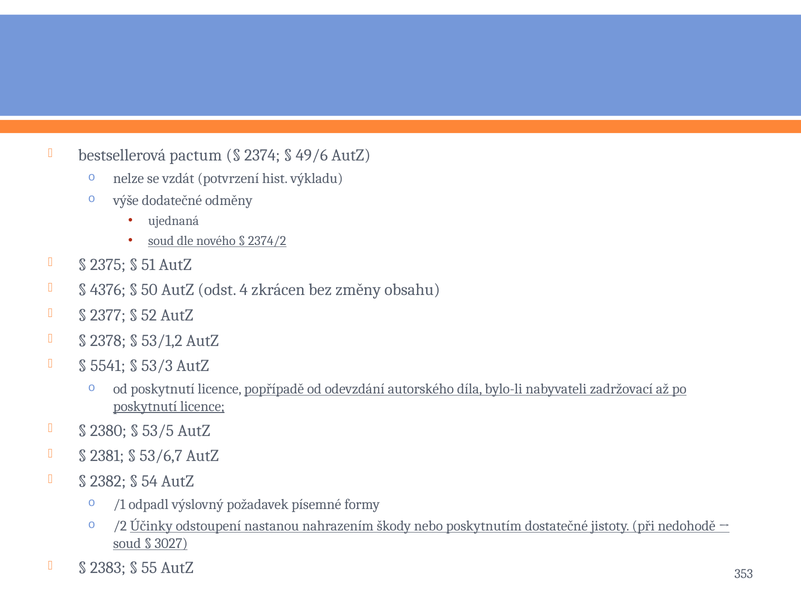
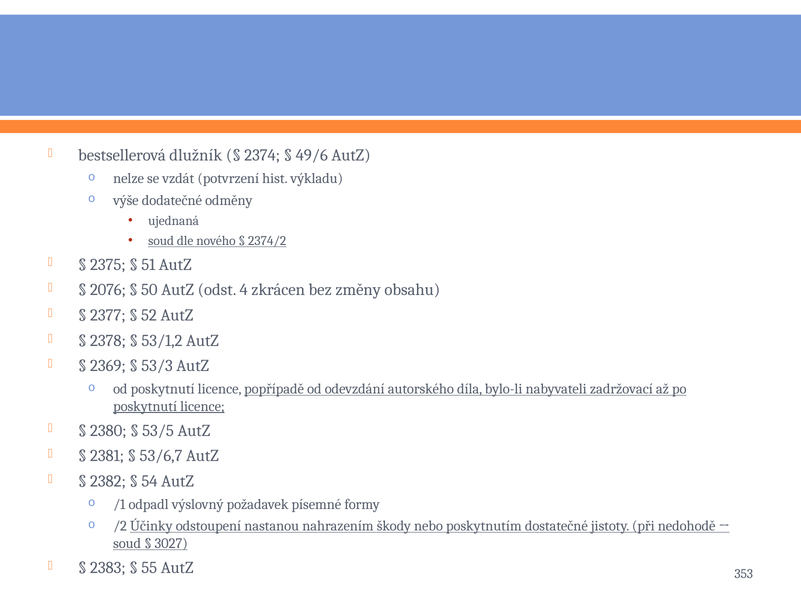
pactum: pactum -> dlužník
4376: 4376 -> 2076
5541: 5541 -> 2369
